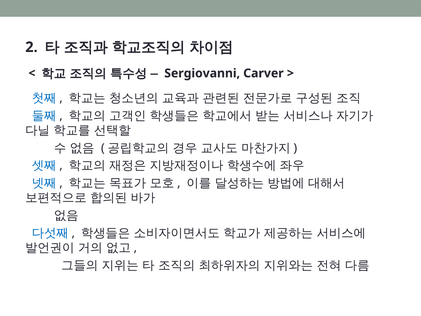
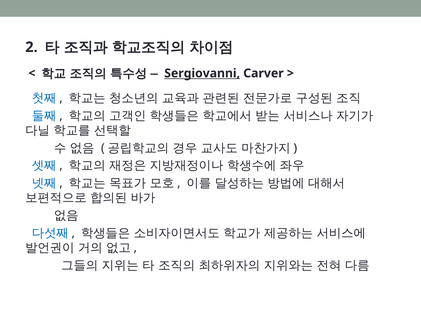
Sergiovanni underline: none -> present
